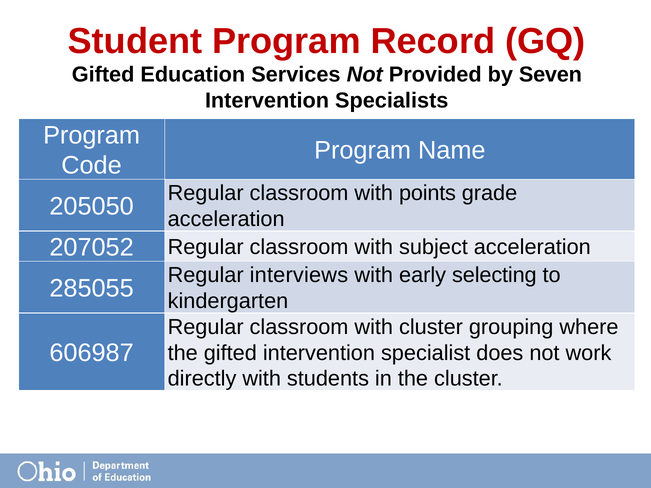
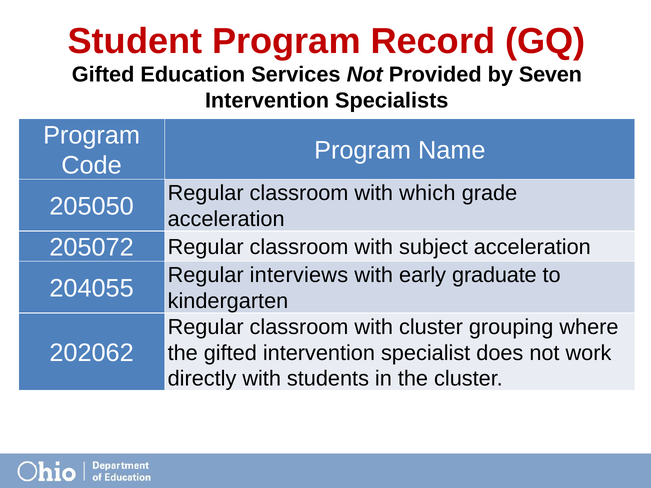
points: points -> which
207052: 207052 -> 205072
selecting: selecting -> graduate
285055: 285055 -> 204055
606987: 606987 -> 202062
